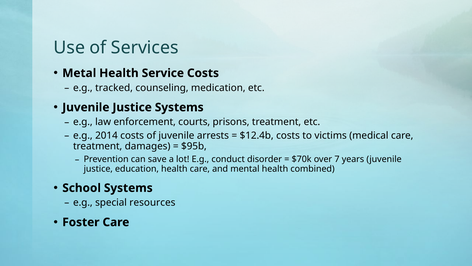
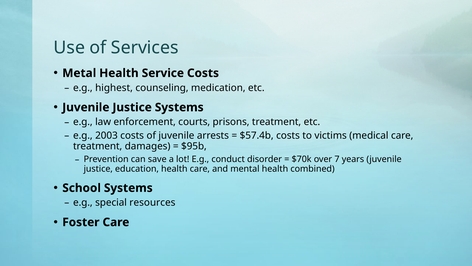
tracked: tracked -> highest
2014: 2014 -> 2003
$12.4b: $12.4b -> $57.4b
